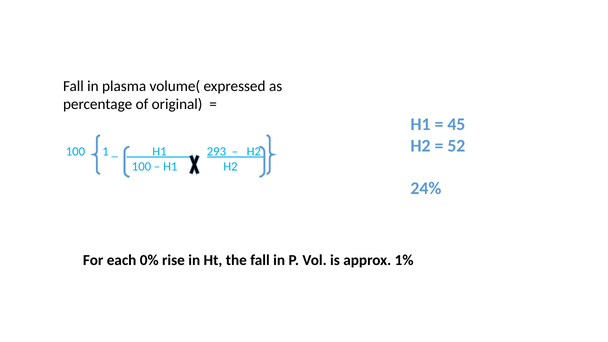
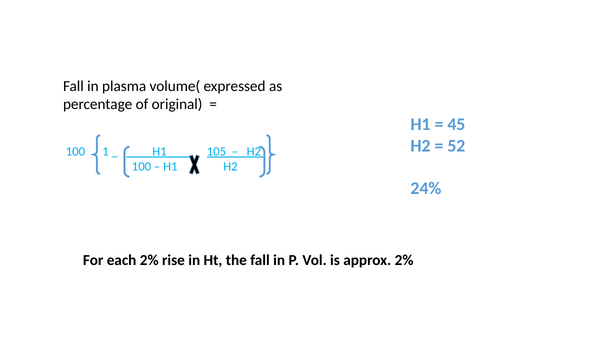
293: 293 -> 105
each 0%: 0% -> 2%
approx 1%: 1% -> 2%
